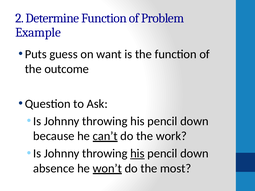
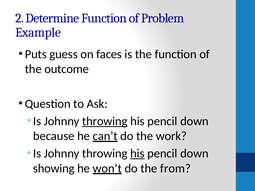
want: want -> faces
throwing at (105, 121) underline: none -> present
absence: absence -> showing
most: most -> from
